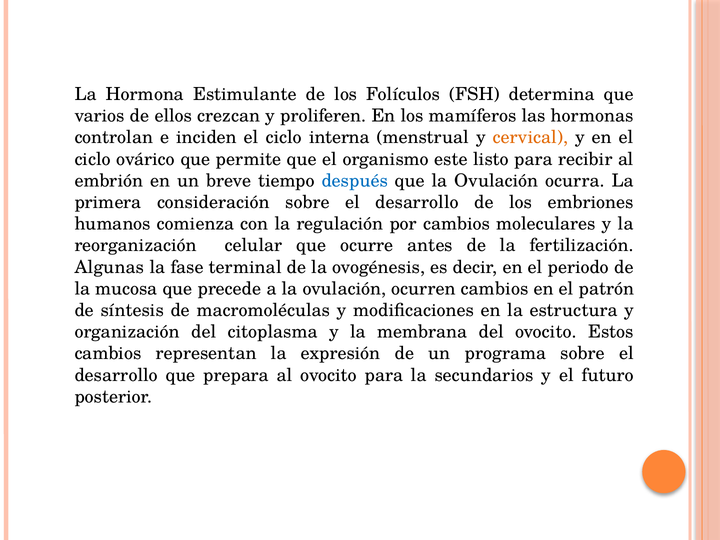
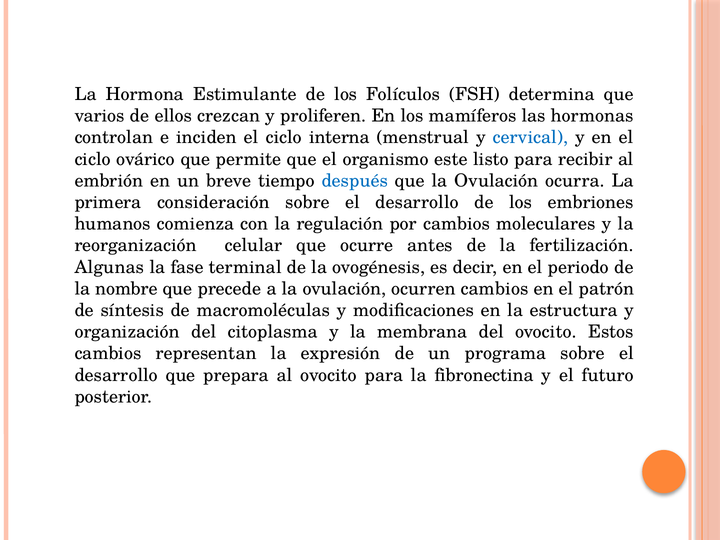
cervical colour: orange -> blue
mucosa: mucosa -> nombre
secundarios: secundarios -> fibronectina
